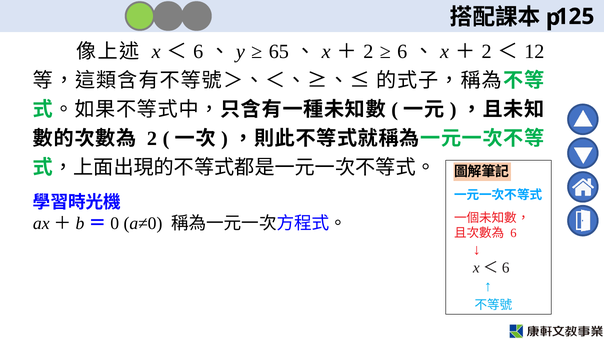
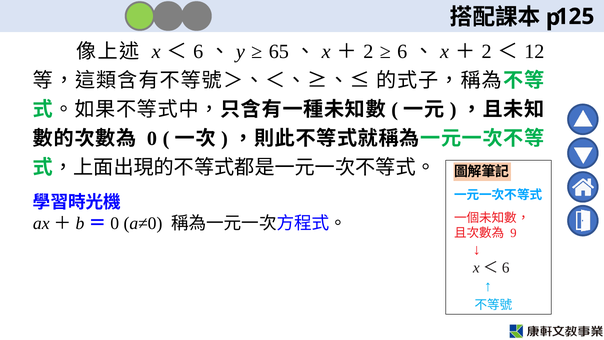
2 at (152, 139): 2 -> 0
6 at (513, 233): 6 -> 9
